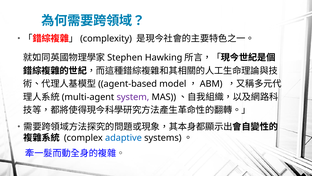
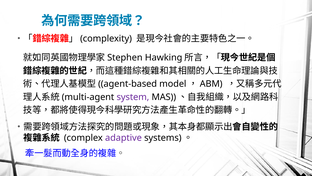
adaptive colour: blue -> purple
